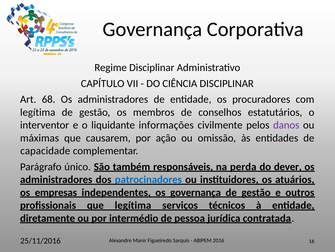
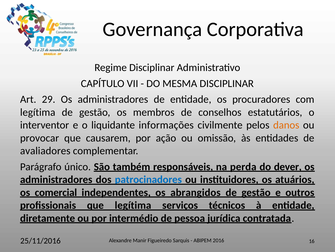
CIÊNCIA: CIÊNCIA -> MESMA
68: 68 -> 29
danos colour: purple -> orange
máximas: máximas -> provocar
capacidade: capacidade -> avaliadores
empresas: empresas -> comercial
os governança: governança -> abrangidos
